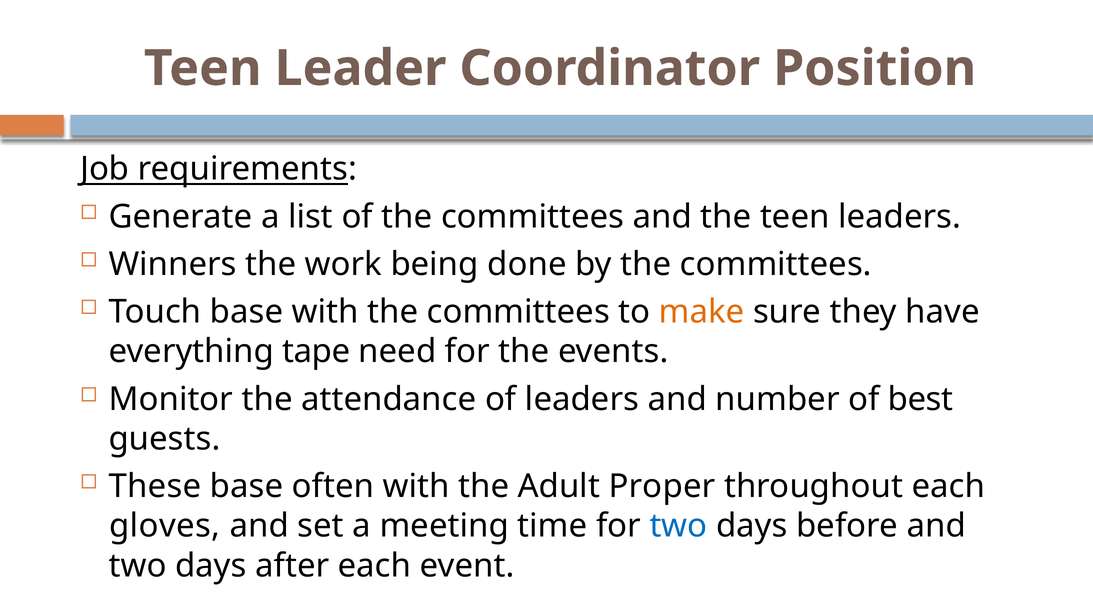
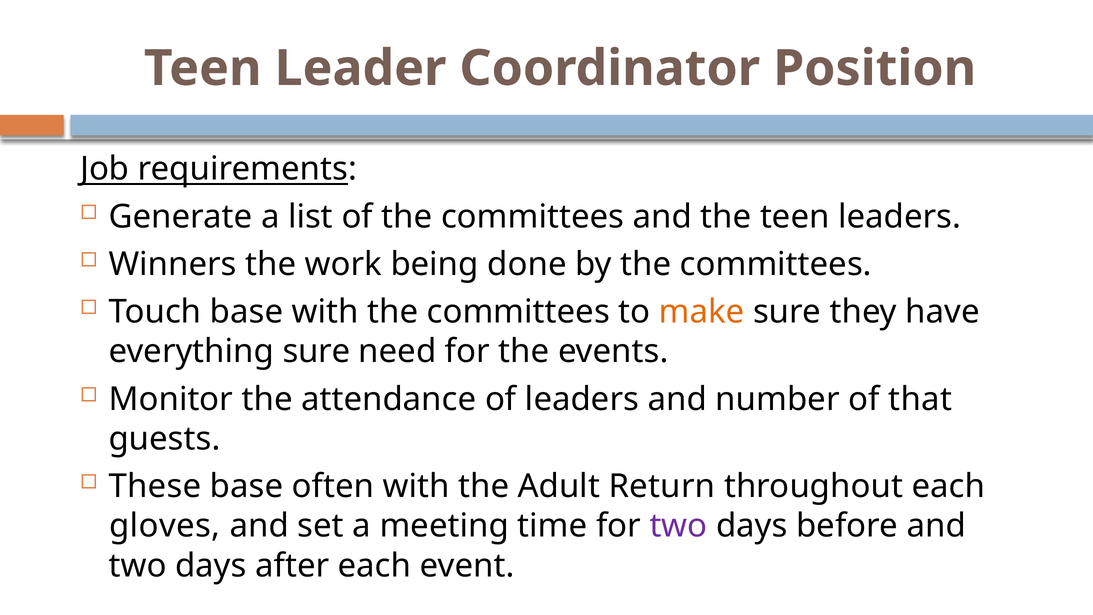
everything tape: tape -> sure
best: best -> that
Proper: Proper -> Return
two at (678, 526) colour: blue -> purple
